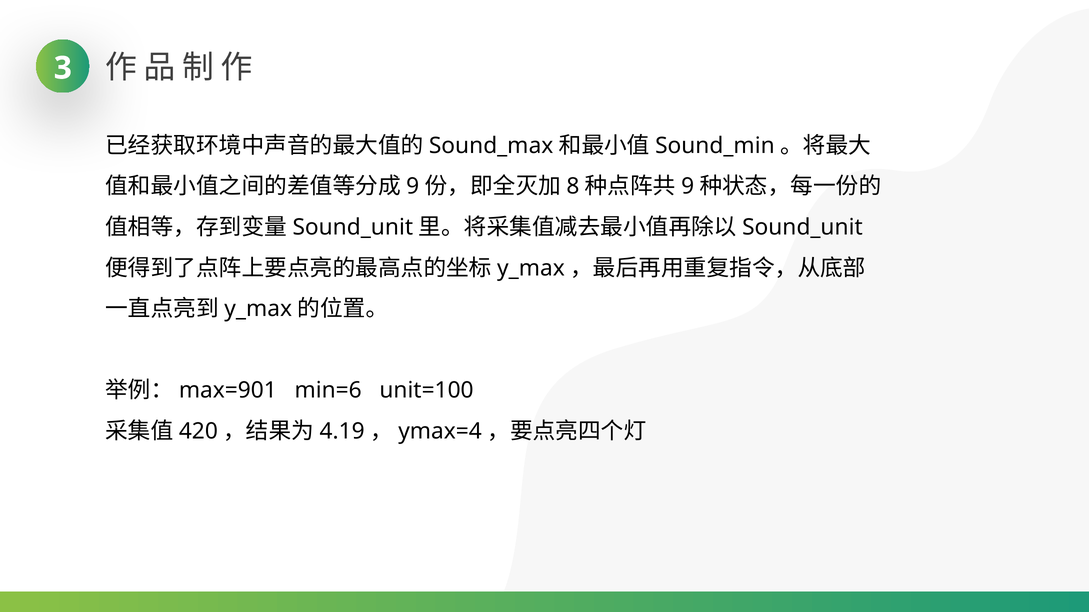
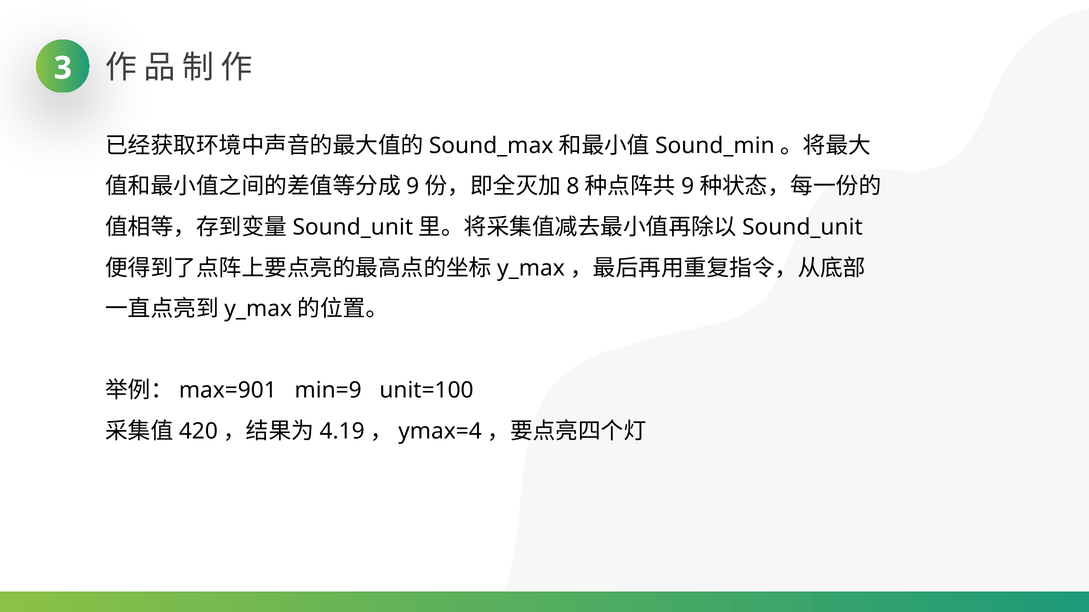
min=6: min=6 -> min=9
